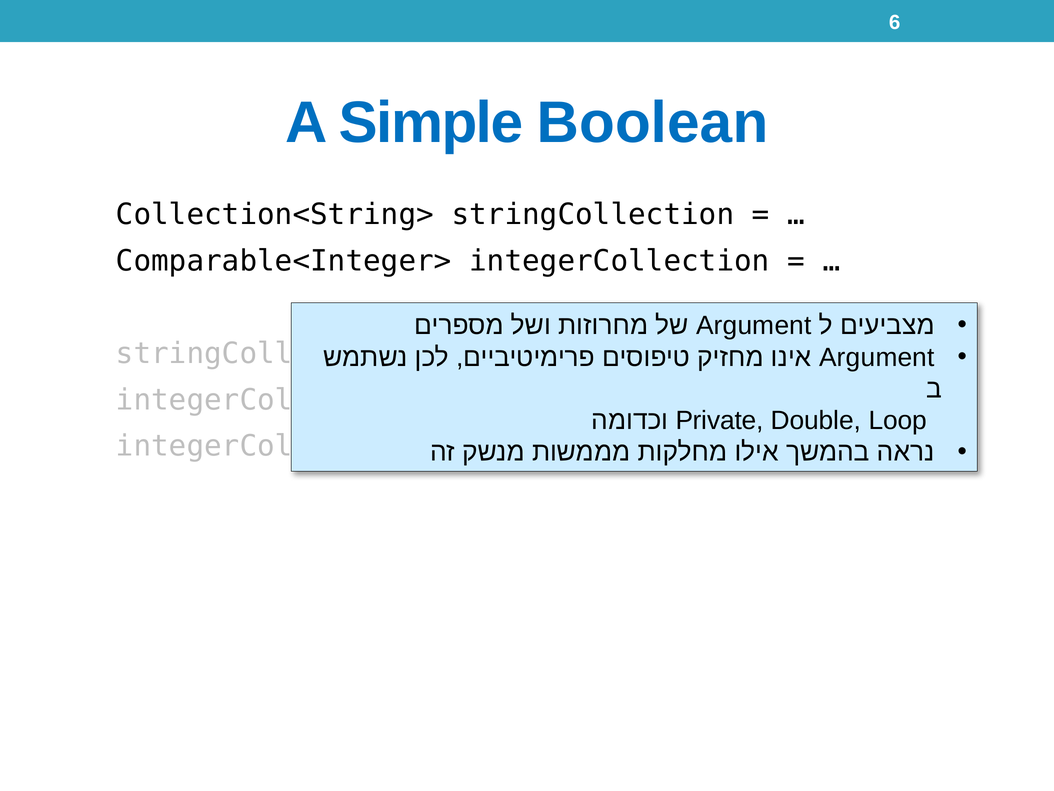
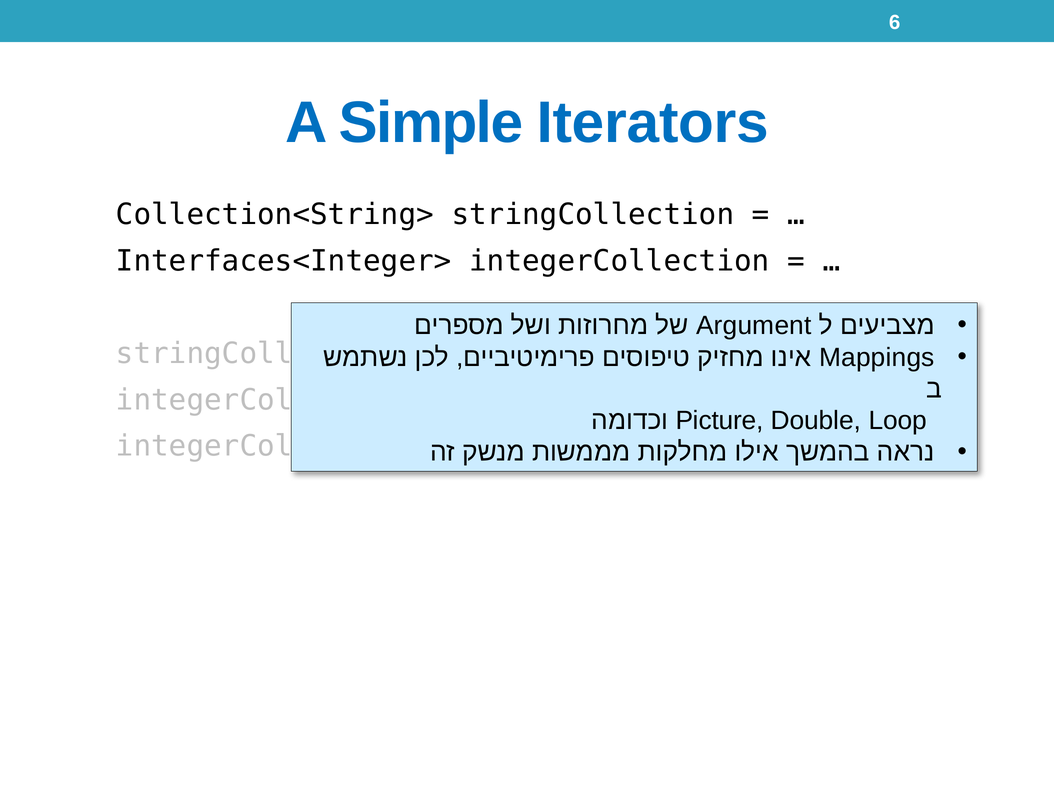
Boolean: Boolean -> Iterators
Comparable<Integer>: Comparable<Integer> -> Interfaces<Integer>
Argument at (877, 357): Argument -> Mappings
Private: Private -> Picture
